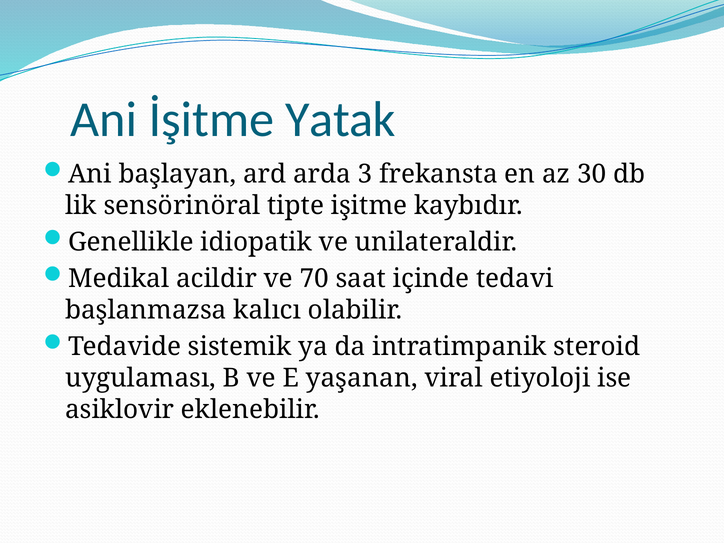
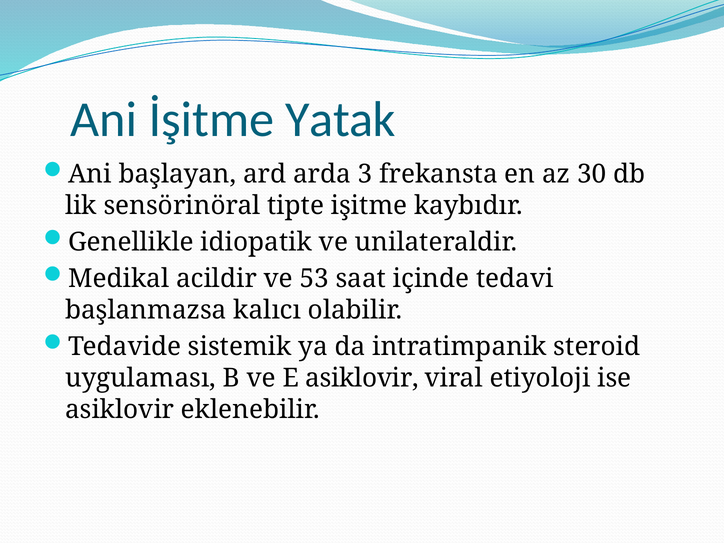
70: 70 -> 53
E yaşanan: yaşanan -> asiklovir
